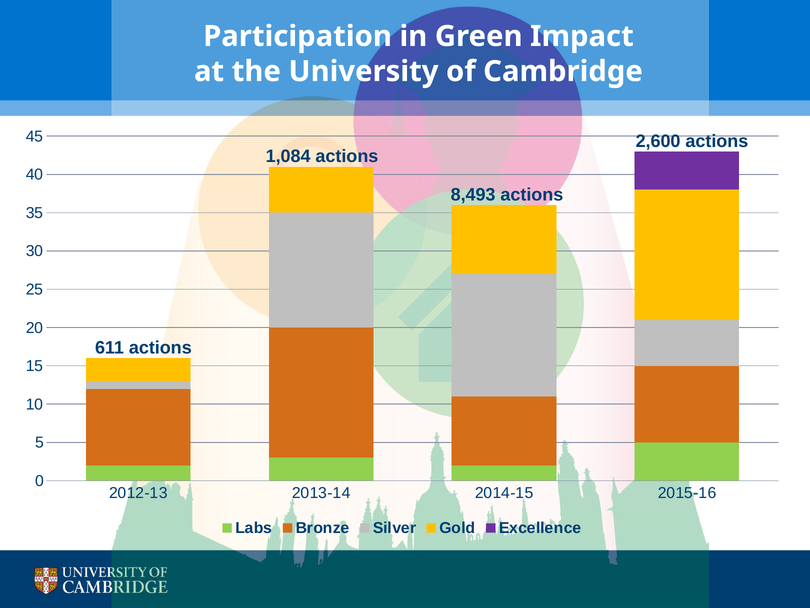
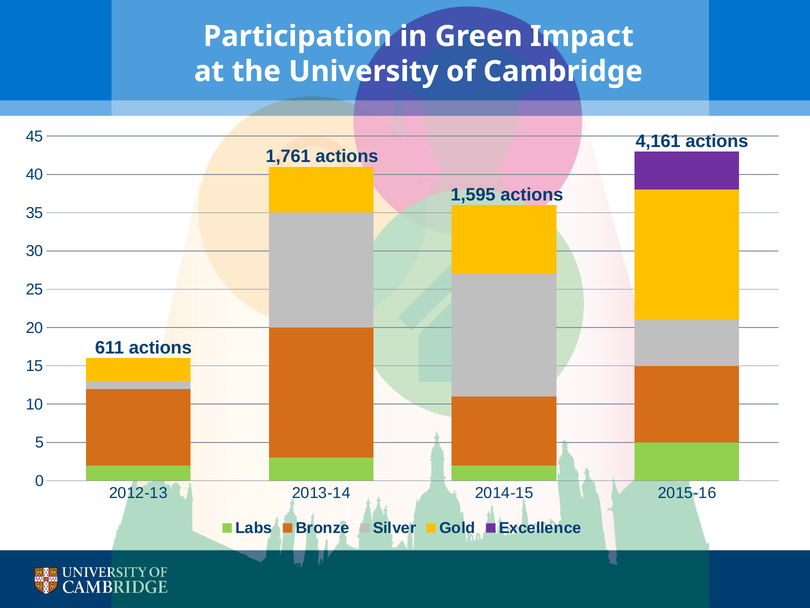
2,600: 2,600 -> 4,161
1,084: 1,084 -> 1,761
8,493: 8,493 -> 1,595
